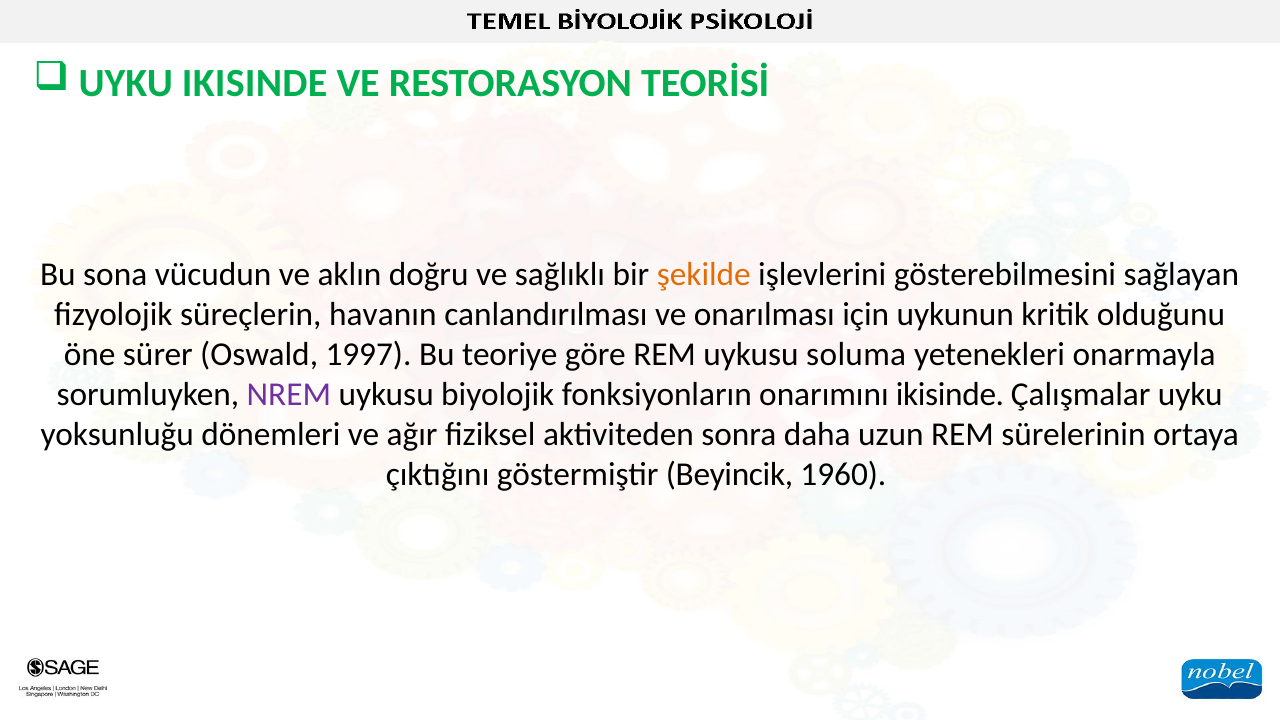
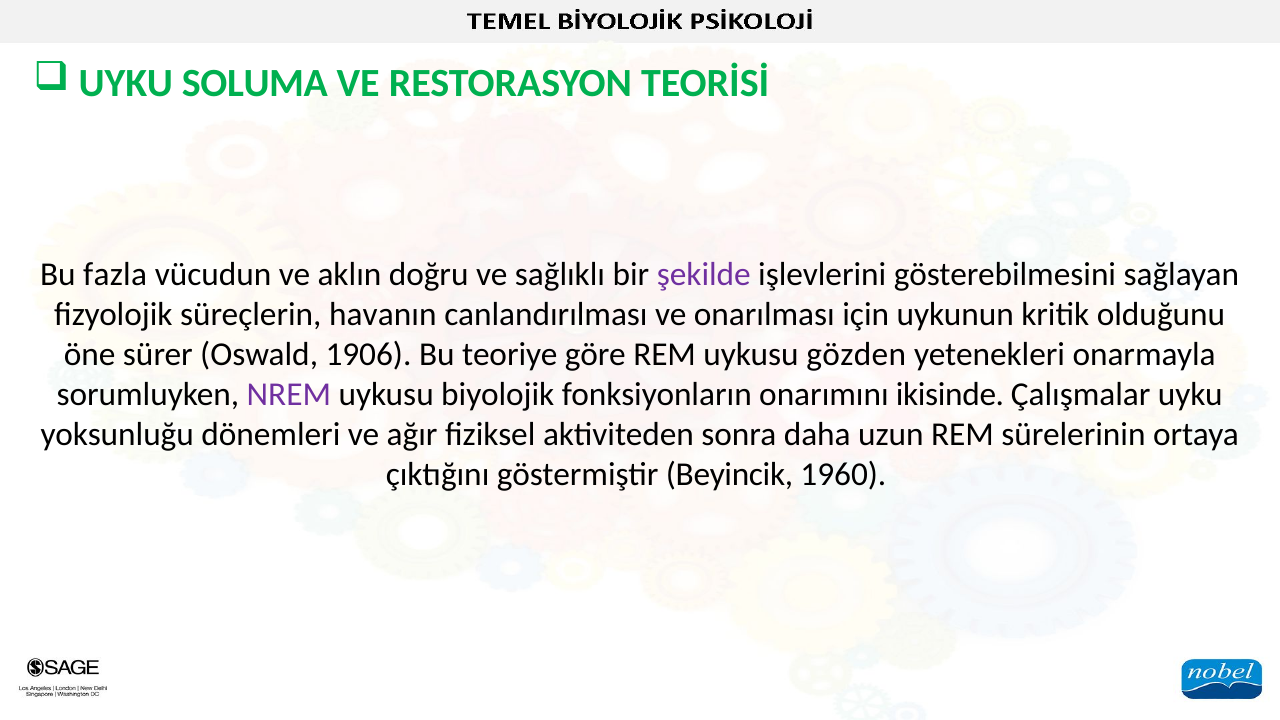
UYKU IKISINDE: IKISINDE -> SOLUMA
sona: sona -> fazla
şekilde colour: orange -> purple
1997: 1997 -> 1906
soluma: soluma -> gözden
